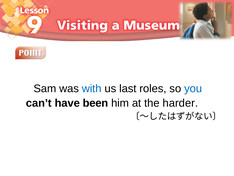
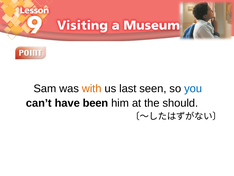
with colour: blue -> orange
roles: roles -> seen
harder: harder -> should
